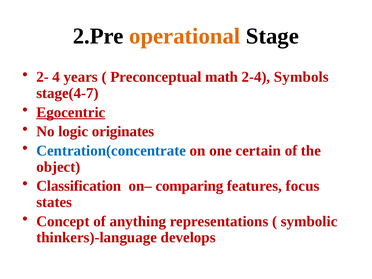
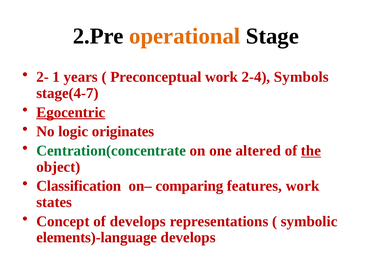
4: 4 -> 1
Preconceptual math: math -> work
Centration(concentrate colour: blue -> green
certain: certain -> altered
the underline: none -> present
features focus: focus -> work
of anything: anything -> develops
thinkers)-language: thinkers)-language -> elements)-language
